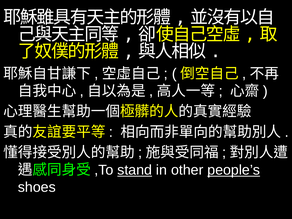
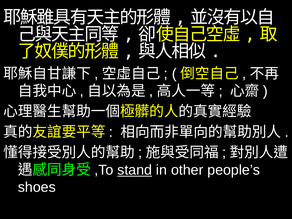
people’s underline: present -> none
